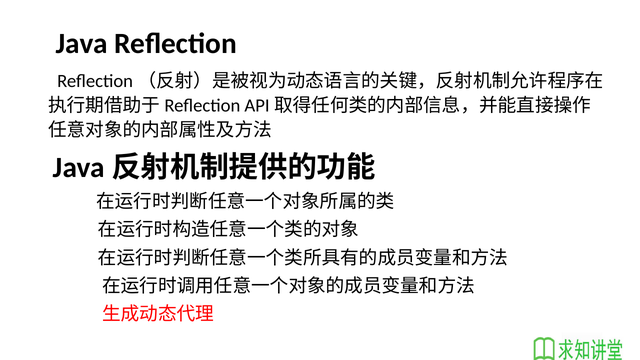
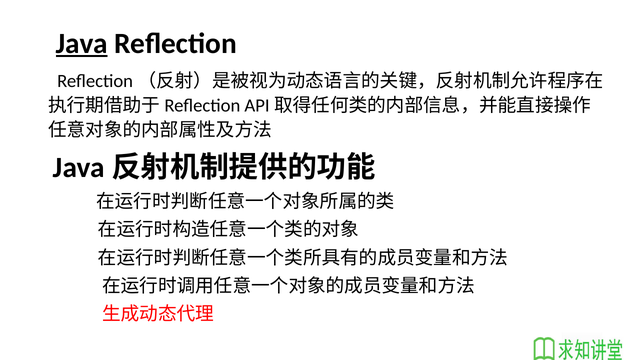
Java underline: none -> present
